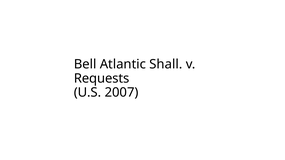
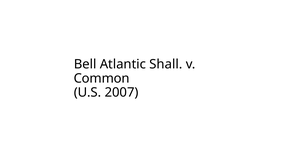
Requests: Requests -> Common
